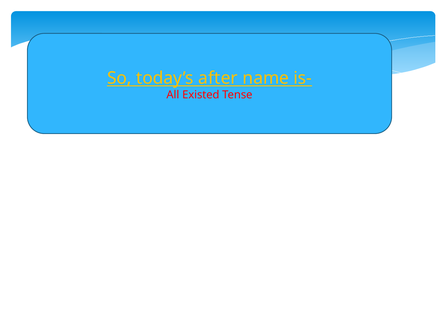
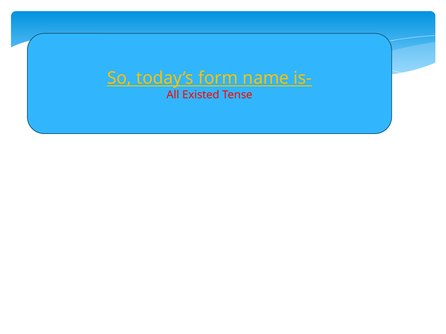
after: after -> form
